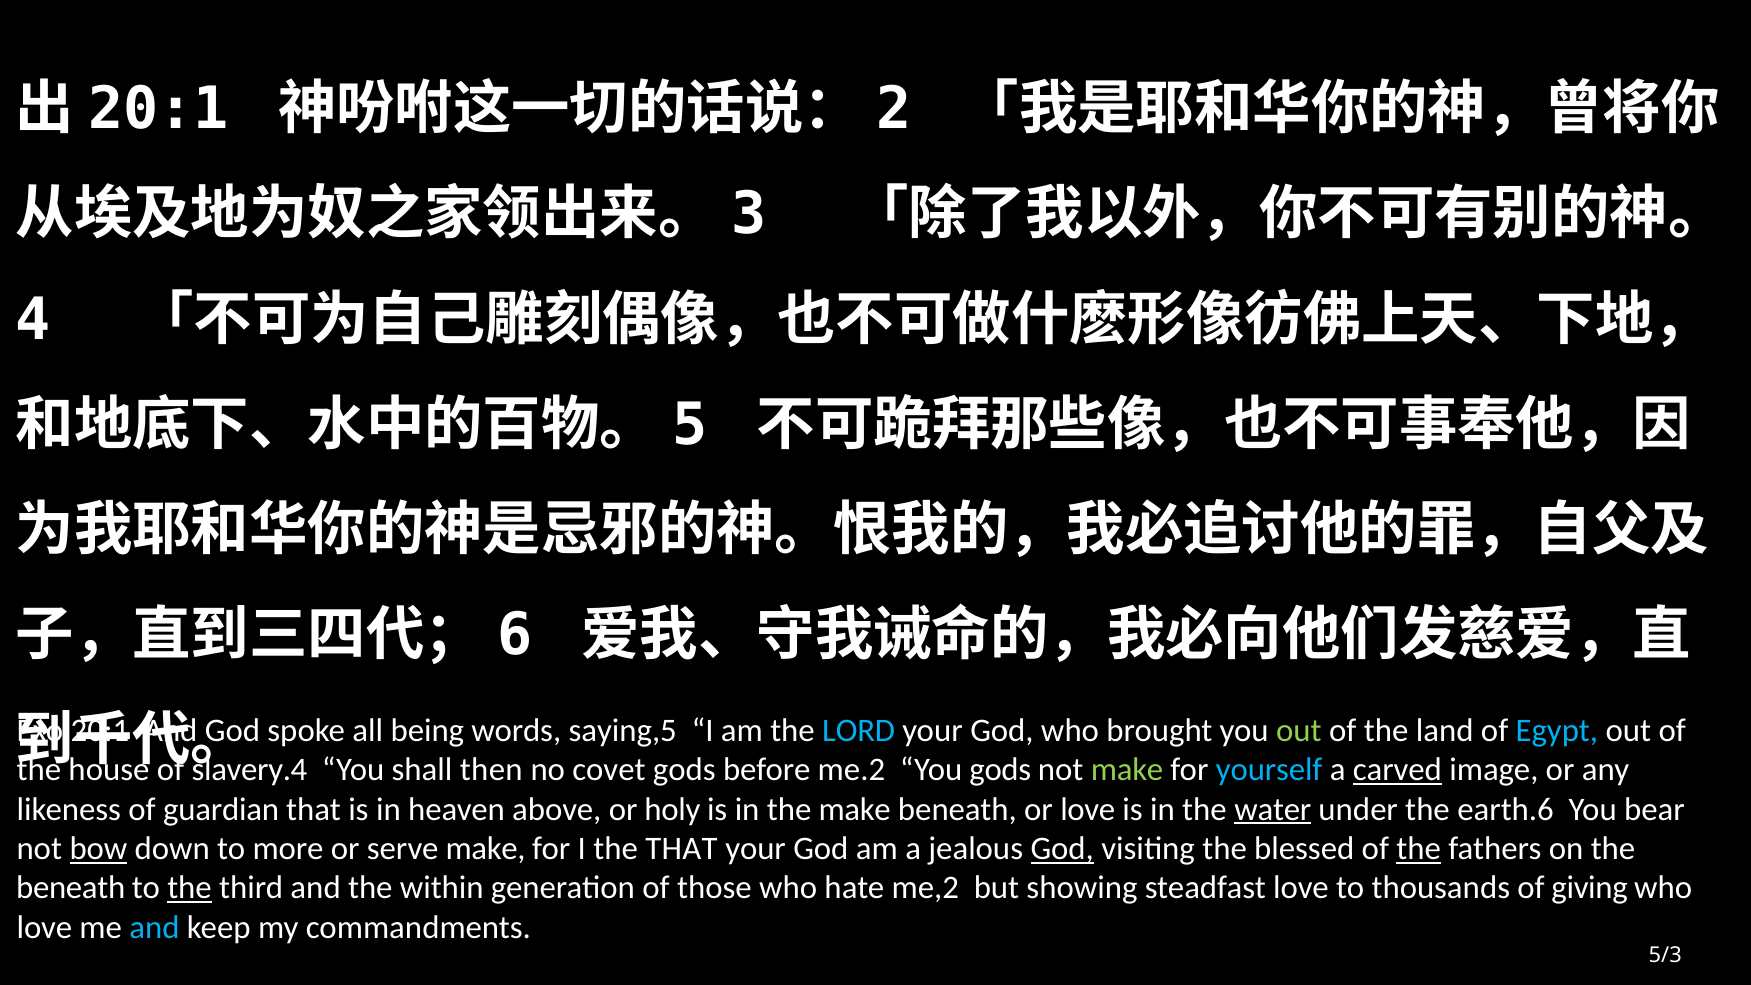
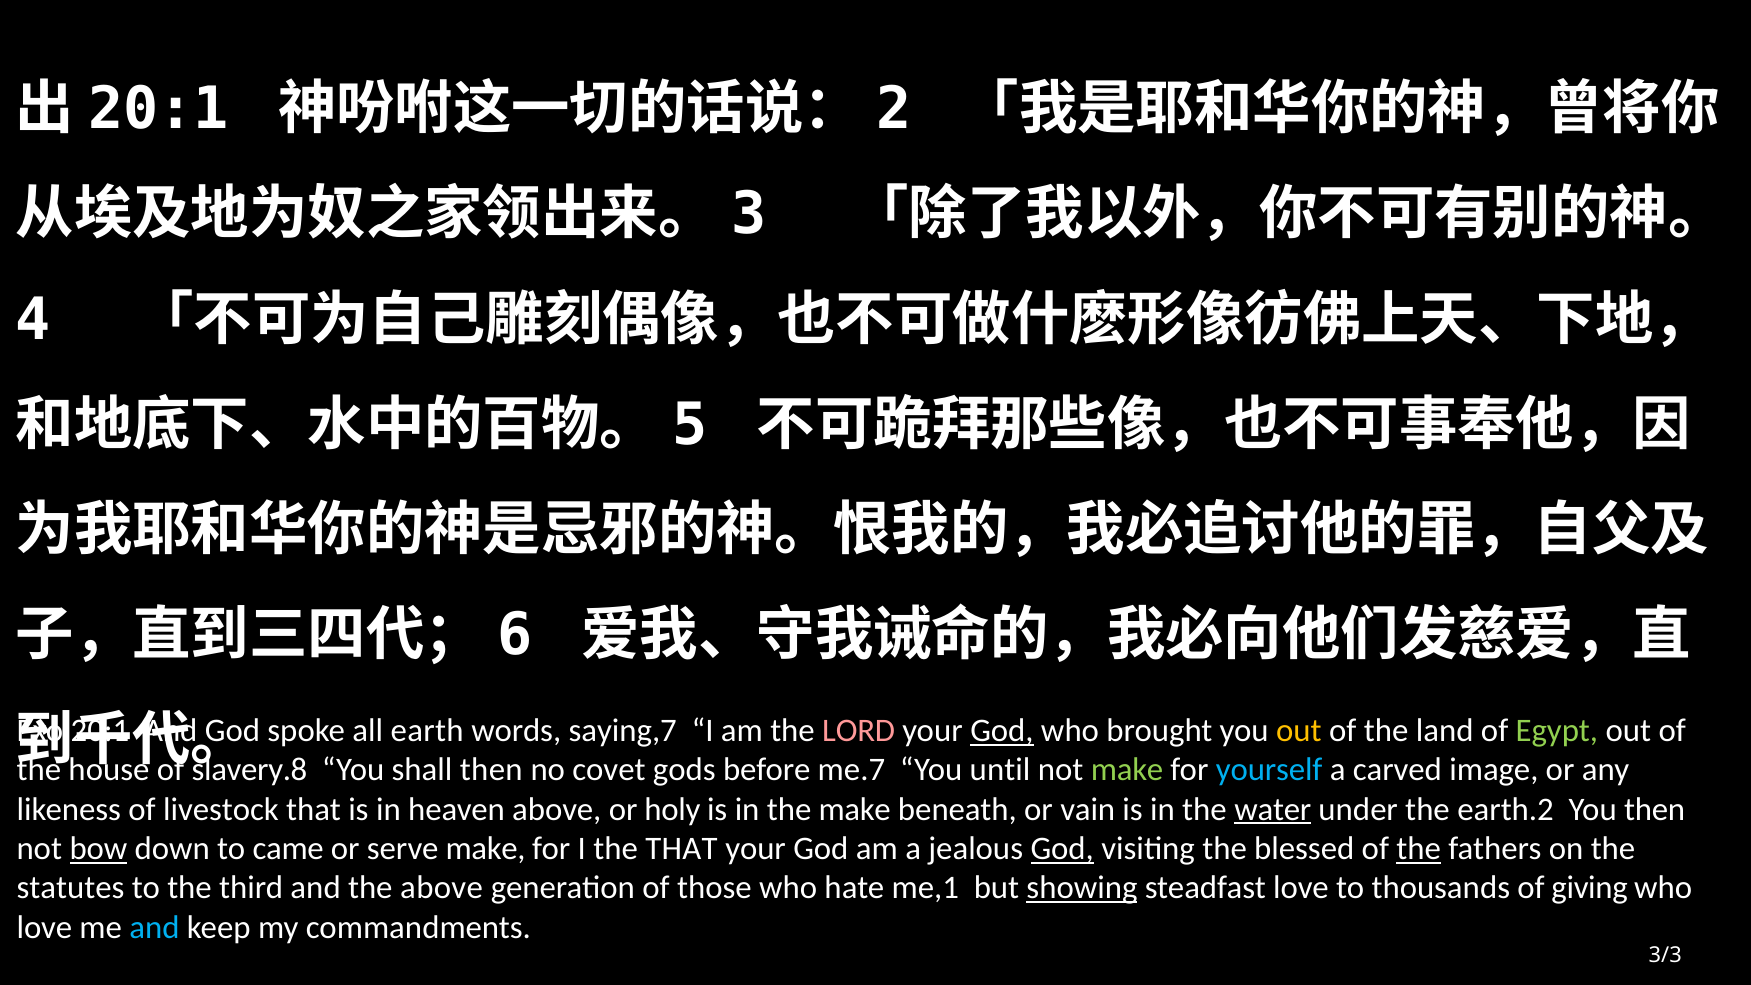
being: being -> earth
saying,5: saying,5 -> saying,7
LORD colour: light blue -> pink
God at (1002, 730) underline: none -> present
out at (1299, 730) colour: light green -> yellow
Egypt colour: light blue -> light green
slavery.4: slavery.4 -> slavery.8
me.2: me.2 -> me.7
You gods: gods -> until
carved underline: present -> none
guardian: guardian -> livestock
or love: love -> vain
earth.6: earth.6 -> earth.2
You bear: bear -> then
more: more -> came
beneath at (71, 888): beneath -> statutes
the at (190, 888) underline: present -> none
the within: within -> above
me,2: me,2 -> me,1
showing underline: none -> present
5/3: 5/3 -> 3/3
